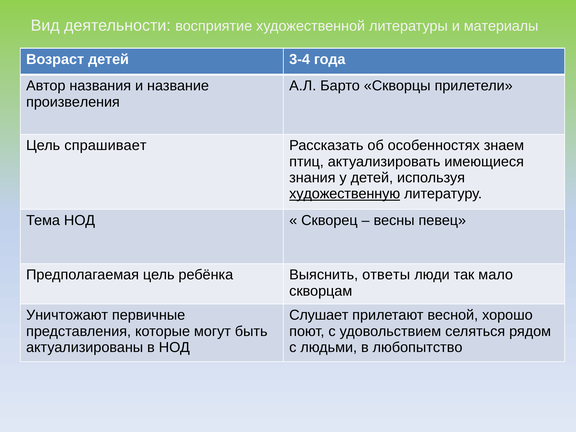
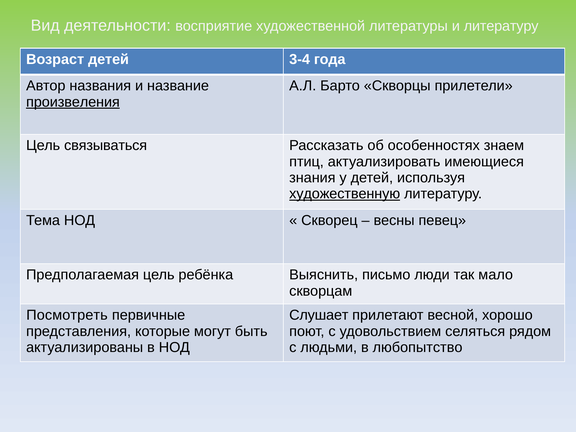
и материалы: материалы -> литературу
произвеления underline: none -> present
спрашивает: спрашивает -> связываться
ответы: ответы -> письмо
Уничтожают: Уничтожают -> Посмотреть
